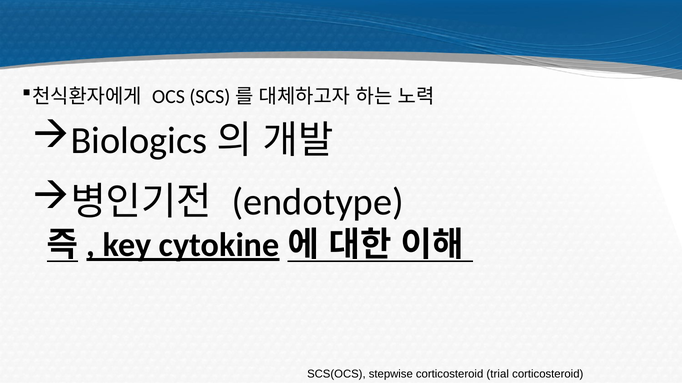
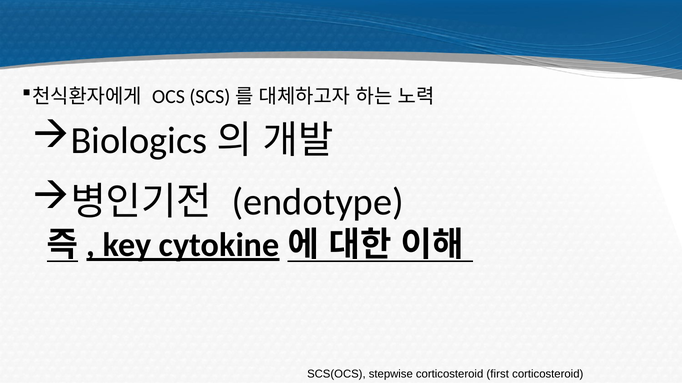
trial: trial -> first
